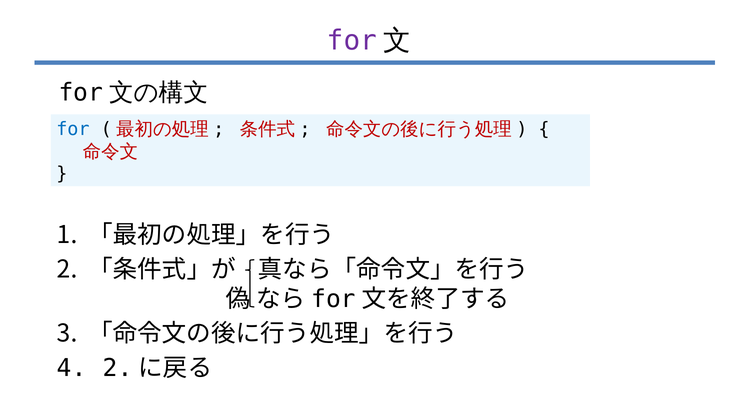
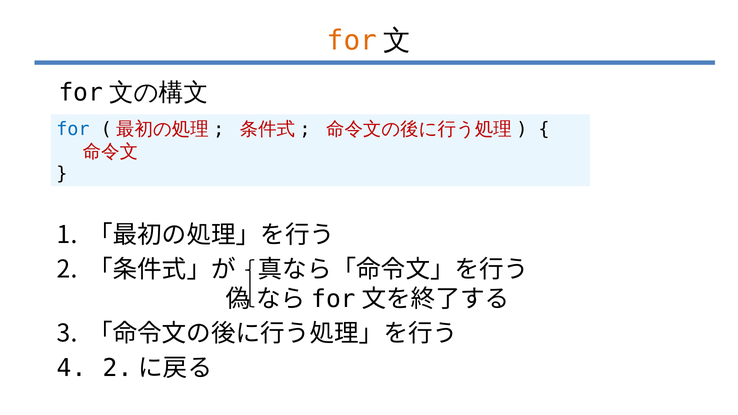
for at (352, 41) colour: purple -> orange
